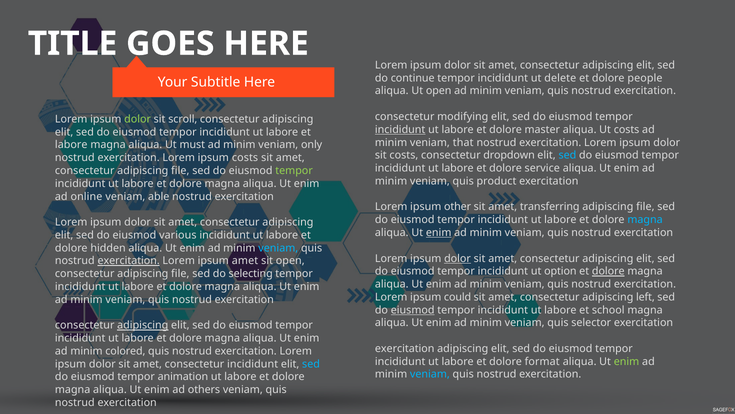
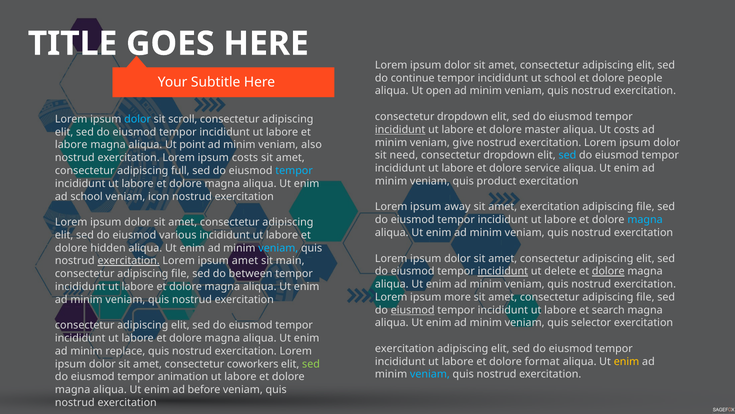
ut delete: delete -> school
modifying at (463, 117): modifying -> dropdown
dolor at (138, 119) colour: light green -> light blue
that: that -> give
must: must -> point
only: only -> also
sit costs: costs -> need
file at (180, 170): file -> full
tempor at (294, 170) colour: light green -> light blue
ad online: online -> school
able: able -> icon
other: other -> away
amet transferring: transferring -> exercitation
enim at (439, 232) underline: present -> none
dolor at (458, 258) underline: present -> none
sit open: open -> main
incididunt at (503, 271) underline: none -> present
option: option -> delete
selecting: selecting -> between
could: could -> more
amet consectetur adipiscing left: left -> file
school: school -> search
adipiscing at (143, 325) underline: present -> none
colored: colored -> replace
enim at (627, 361) colour: light green -> yellow
consectetur incididunt: incididunt -> coworkers
sed at (311, 364) colour: light blue -> light green
others: others -> before
